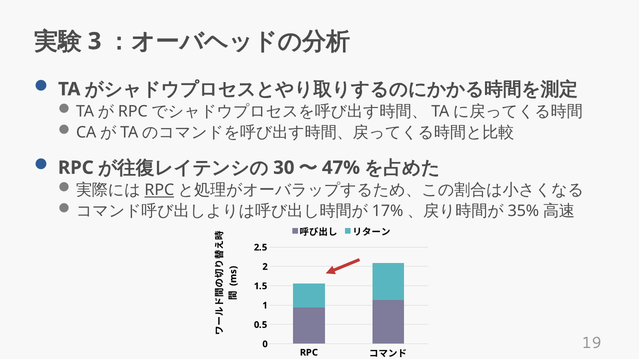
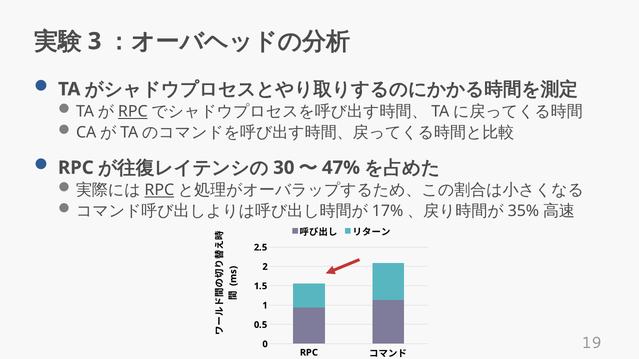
RPC at (133, 112) underline: none -> present
